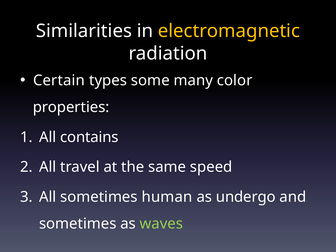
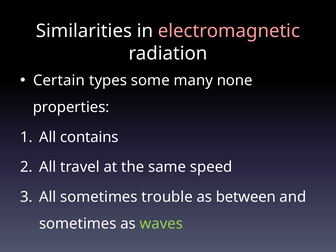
electromagnetic colour: yellow -> pink
color: color -> none
human: human -> trouble
undergo: undergo -> between
